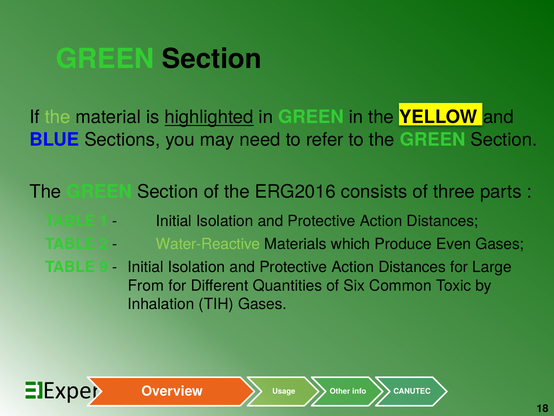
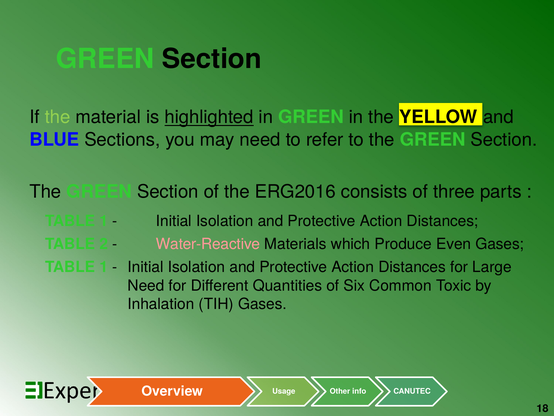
Water-Reactive colour: light green -> pink
9 at (104, 267): 9 -> 1
From at (146, 285): From -> Need
